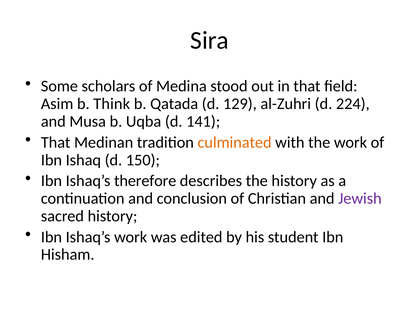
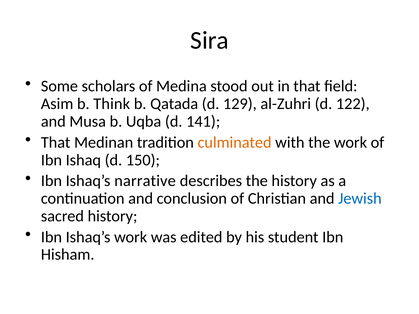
224: 224 -> 122
therefore: therefore -> narrative
Jewish colour: purple -> blue
